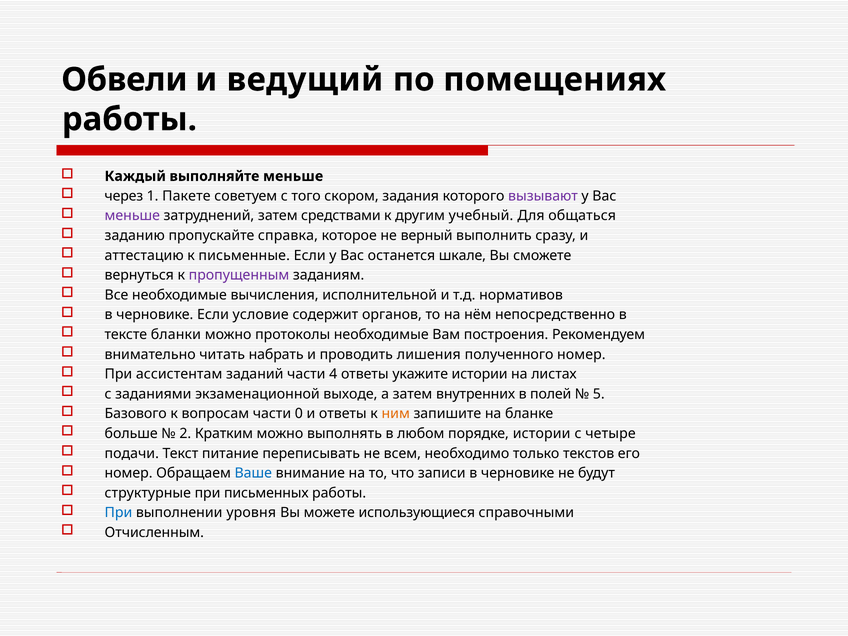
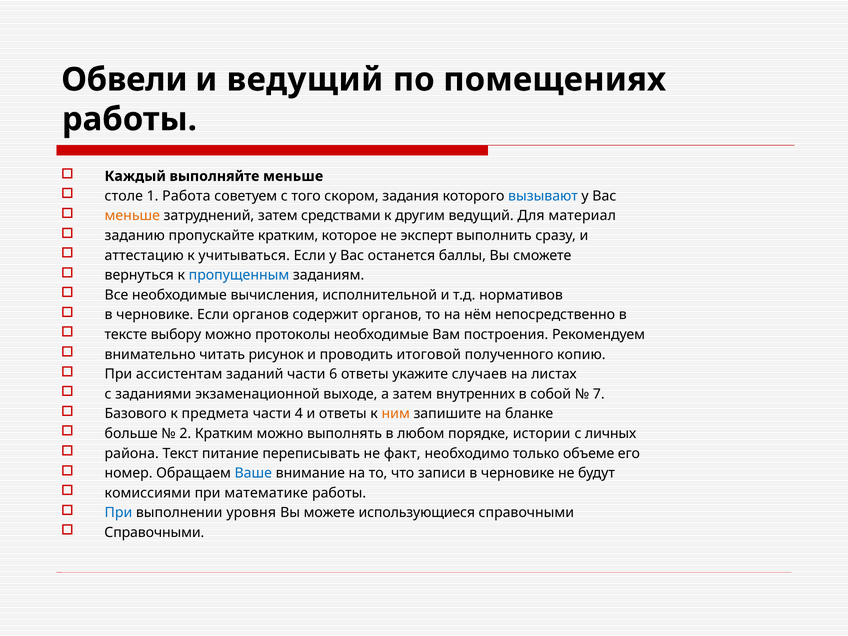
через: через -> столе
Пакете: Пакете -> Работа
вызывают colour: purple -> blue
меньше at (132, 216) colour: purple -> orange
другим учебный: учебный -> ведущий
общаться: общаться -> материал
пропускайте справка: справка -> кратким
верный: верный -> эксперт
письменные: письменные -> учитываться
шкале: шкале -> баллы
пропущенным colour: purple -> blue
Если условие: условие -> органов
бланки: бланки -> выбору
набрать: набрать -> рисунок
лишения: лишения -> итоговой
полученного номер: номер -> копию
4: 4 -> 6
укажите истории: истории -> случаев
полей: полей -> собой
5: 5 -> 7
вопросам: вопросам -> предмета
0: 0 -> 4
четыре: четыре -> личных
подачи: подачи -> района
всем: всем -> факт
текстов: текстов -> объеме
структурные: структурные -> комиссиями
письменных: письменных -> математике
Отчисленным at (154, 533): Отчисленным -> Справочными
